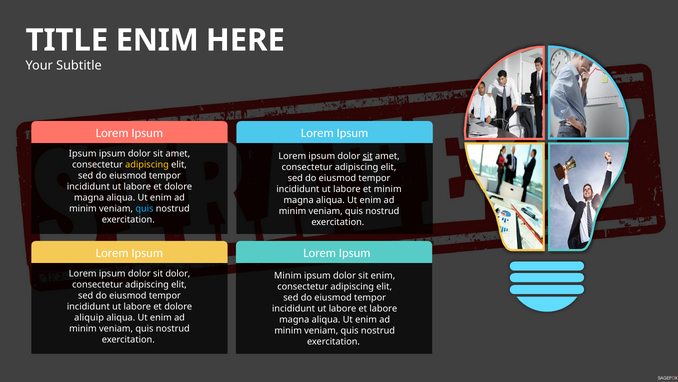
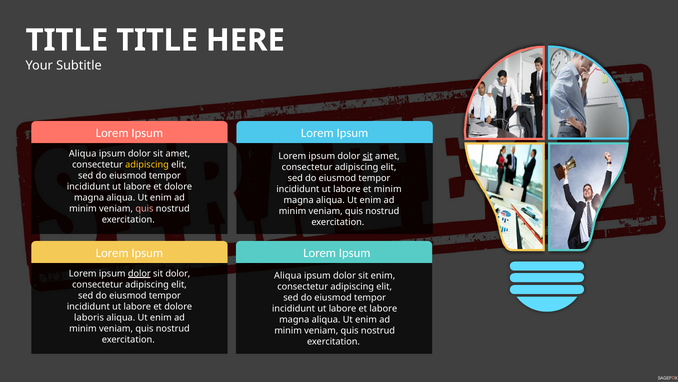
ENIM at (157, 40): ENIM -> TITLE
Ipsum at (83, 153): Ipsum -> Aliqua
quis at (144, 209) colour: light blue -> pink
dolor at (139, 273) underline: none -> present
Minim at (288, 275): Minim -> Aliqua
aliquip: aliquip -> laboris
